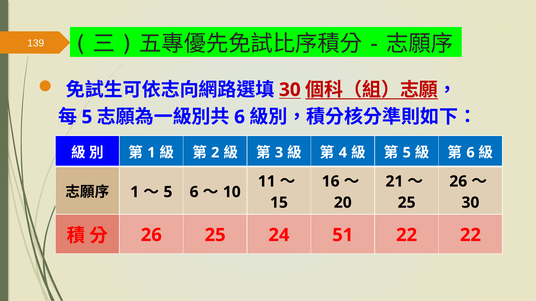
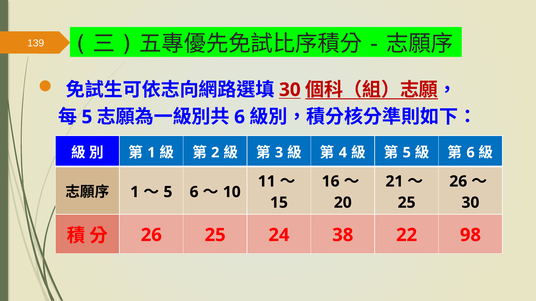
51: 51 -> 38
22 22: 22 -> 98
